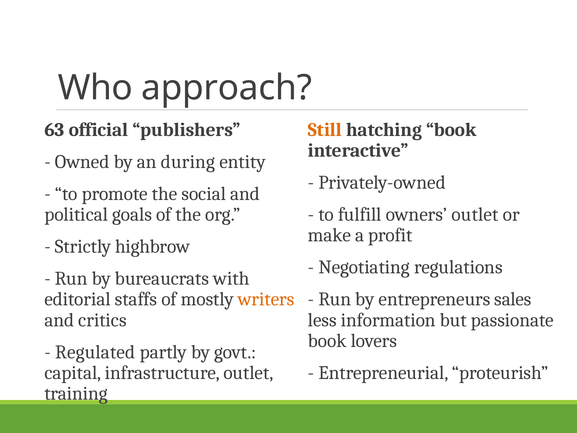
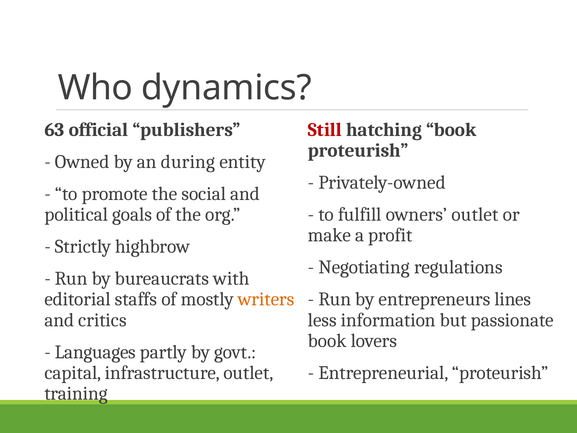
approach: approach -> dynamics
Still colour: orange -> red
interactive at (358, 150): interactive -> proteurish
sales: sales -> lines
Regulated: Regulated -> Languages
